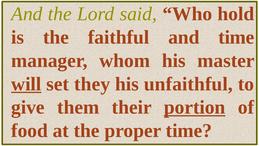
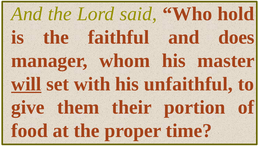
and time: time -> does
they: they -> with
portion underline: present -> none
